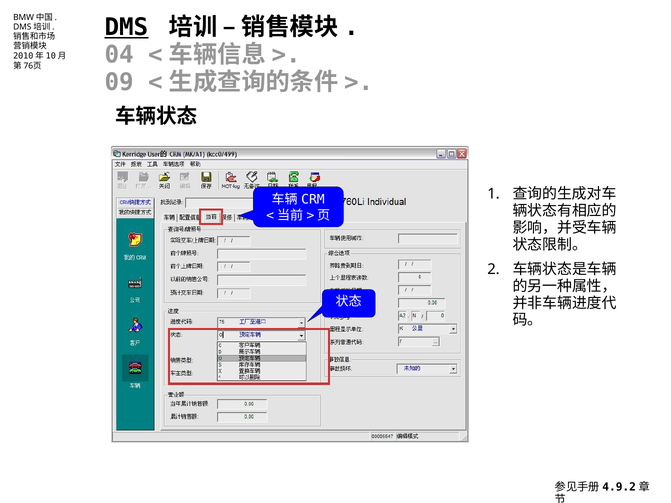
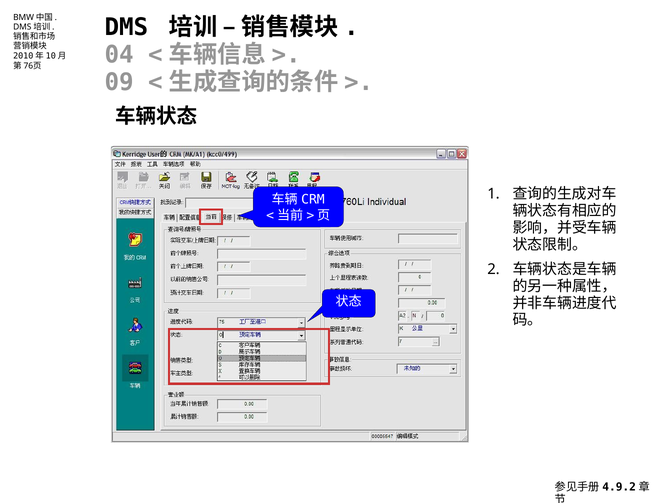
DMS underline: present -> none
